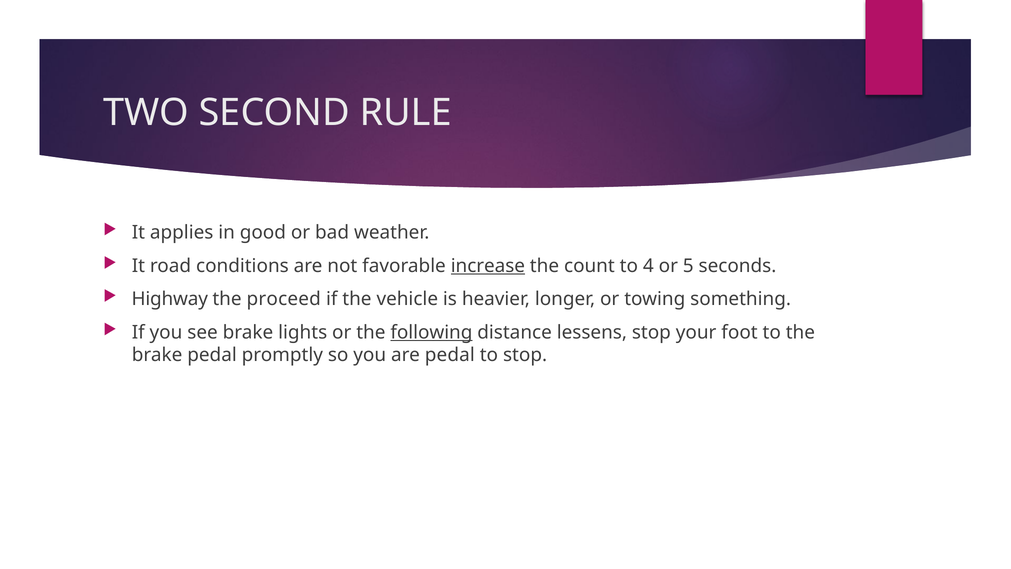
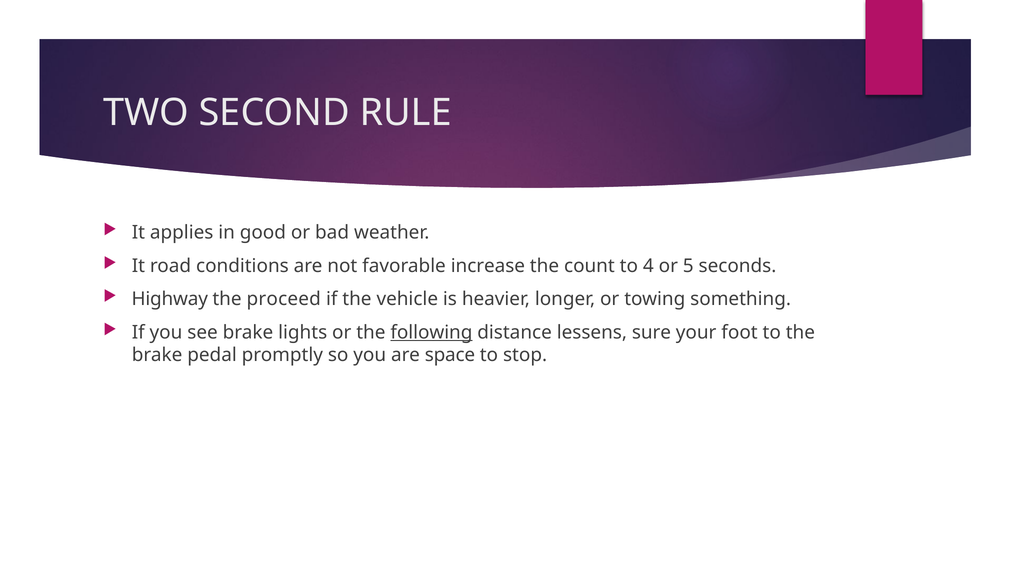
increase underline: present -> none
lessens stop: stop -> sure
are pedal: pedal -> space
